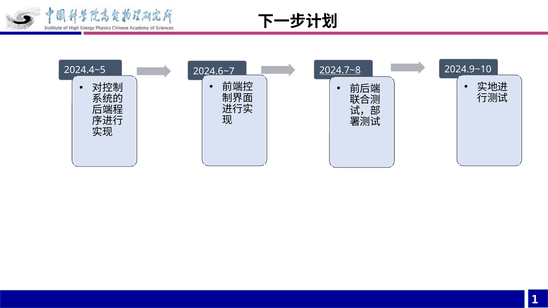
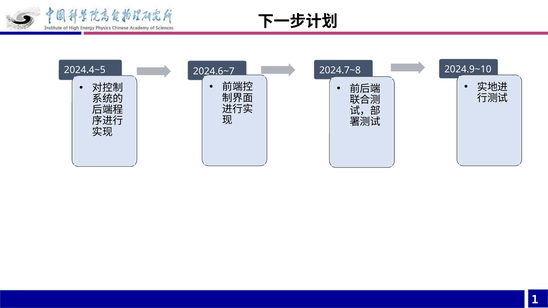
2024.7~8 underline: present -> none
